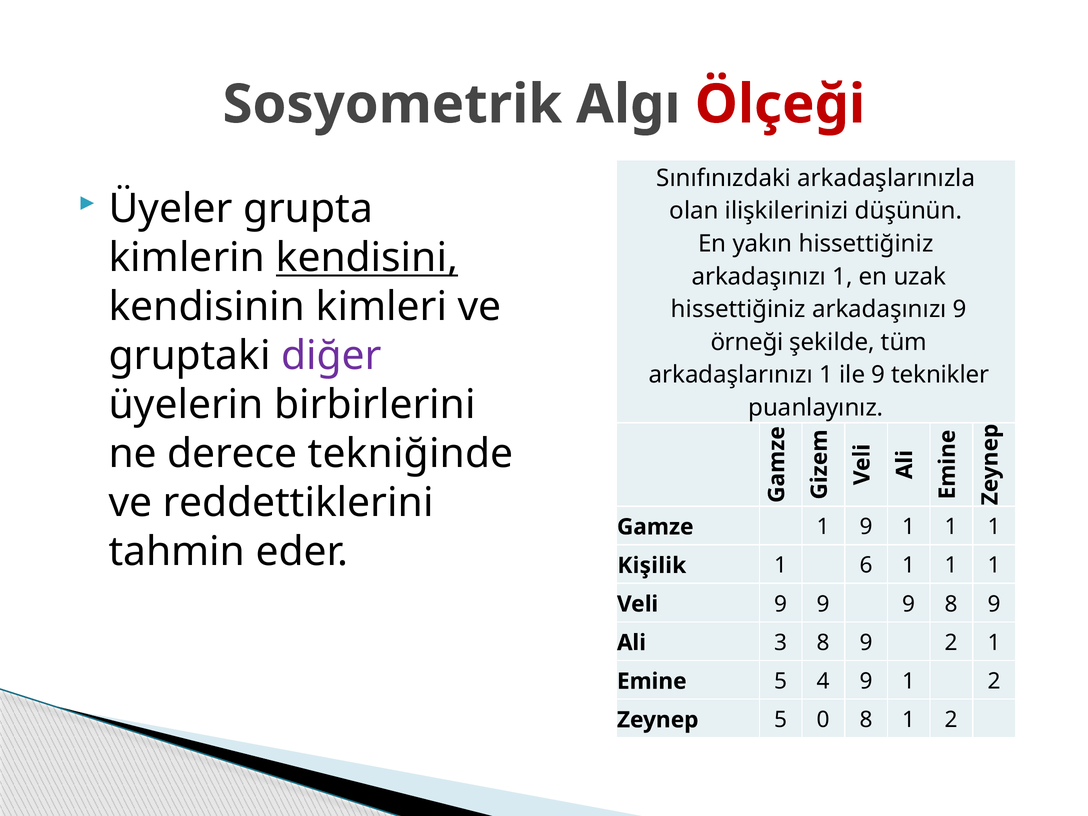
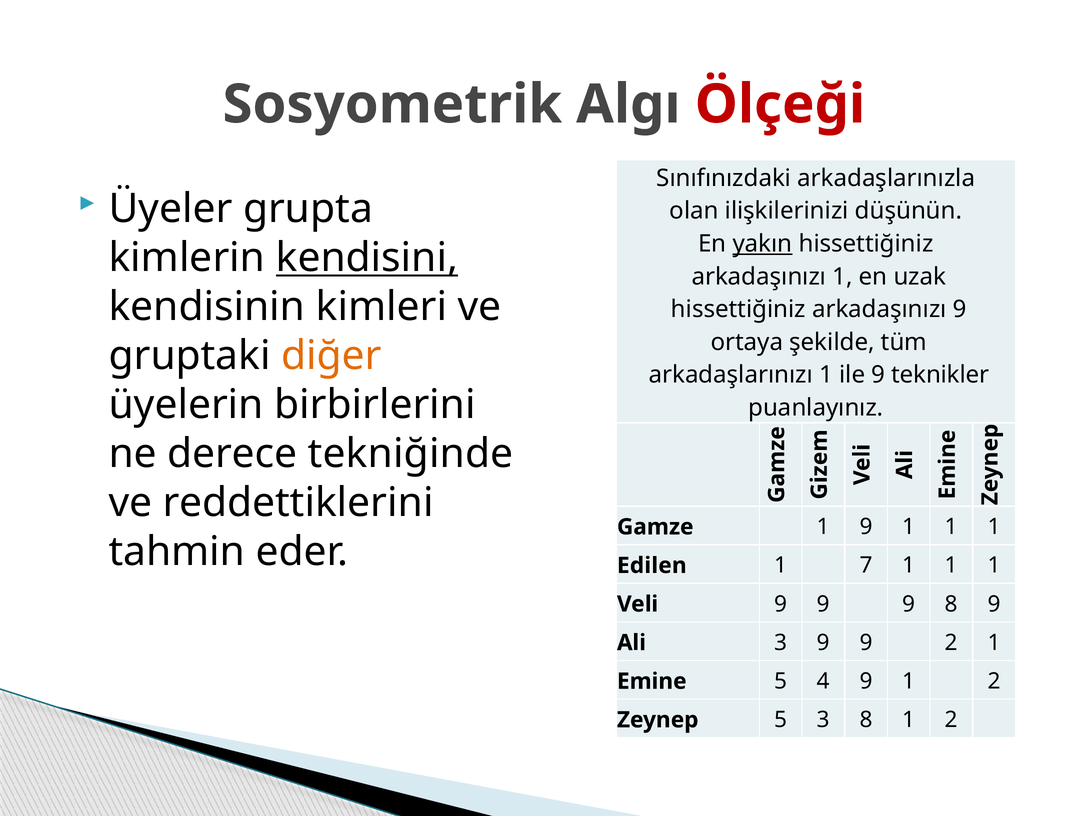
yakın underline: none -> present
örneği: örneği -> ortaya
diğer colour: purple -> orange
Kişilik: Kişilik -> Edilen
6: 6 -> 7
3 8: 8 -> 9
5 0: 0 -> 3
